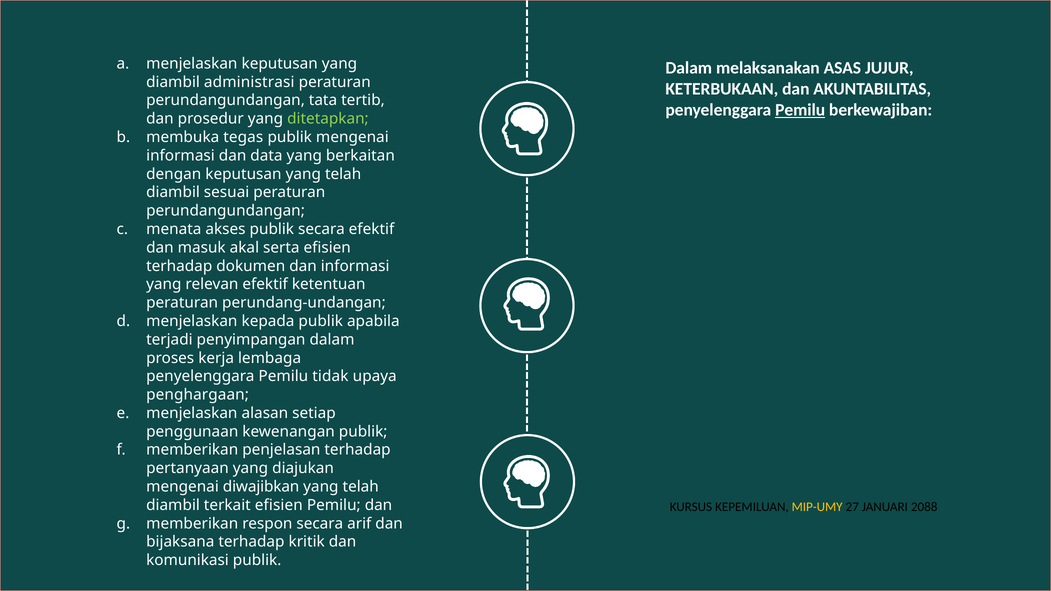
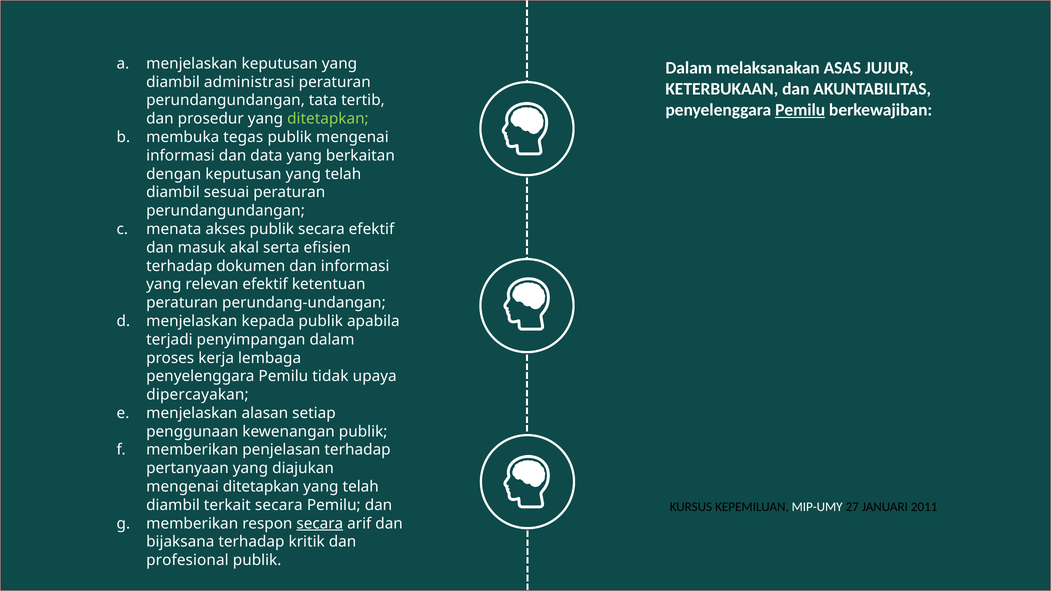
penghargaan: penghargaan -> dipercayakan
mengenai diwajibkan: diwajibkan -> ditetapkan
terkait efisien: efisien -> secara
MIP-UMY colour: yellow -> white
2088: 2088 -> 2011
secara at (320, 524) underline: none -> present
komunikasi: komunikasi -> profesional
